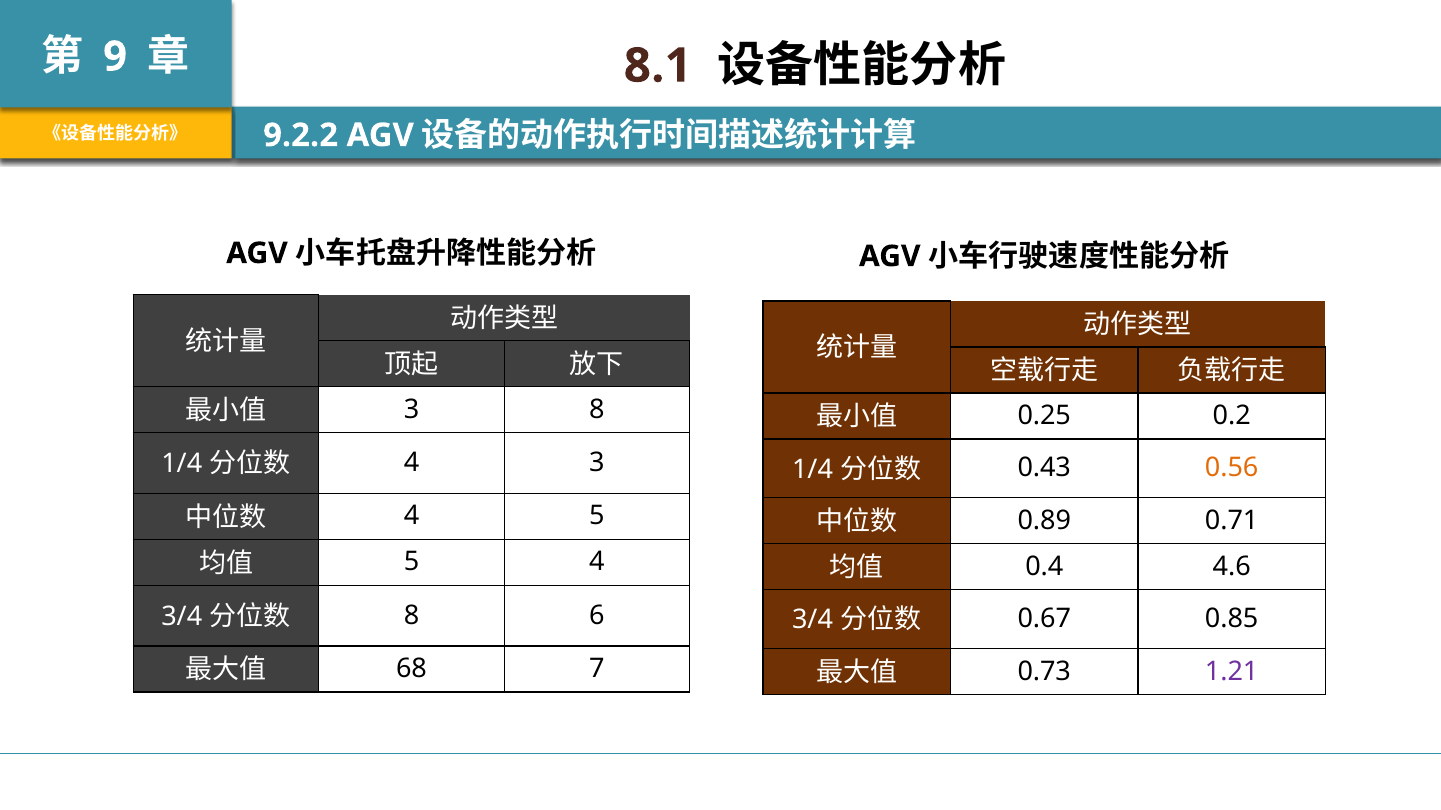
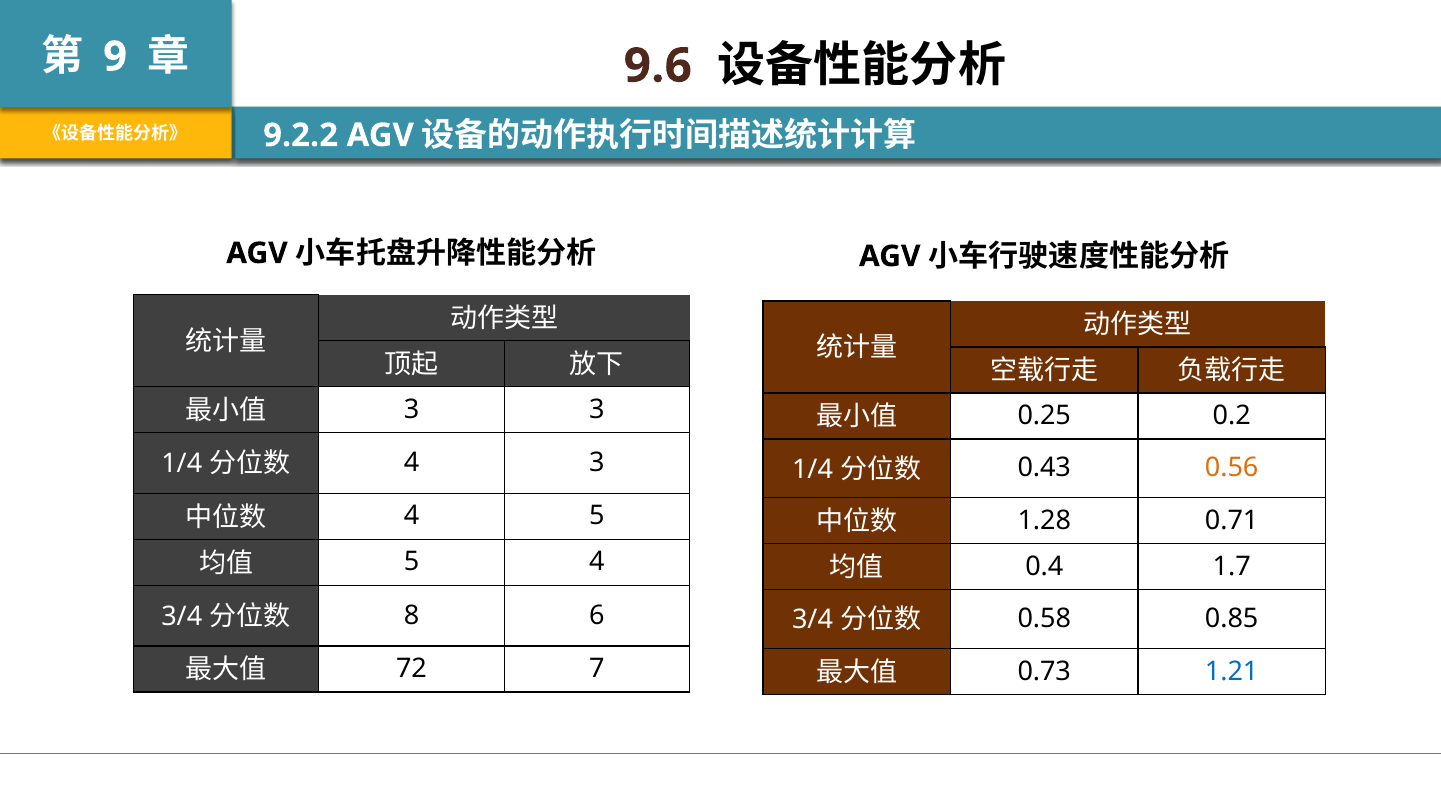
8.1: 8.1 -> 9.6
3 8: 8 -> 3
0.89: 0.89 -> 1.28
4.6: 4.6 -> 1.7
0.67: 0.67 -> 0.58
68: 68 -> 72
1.21 colour: purple -> blue
